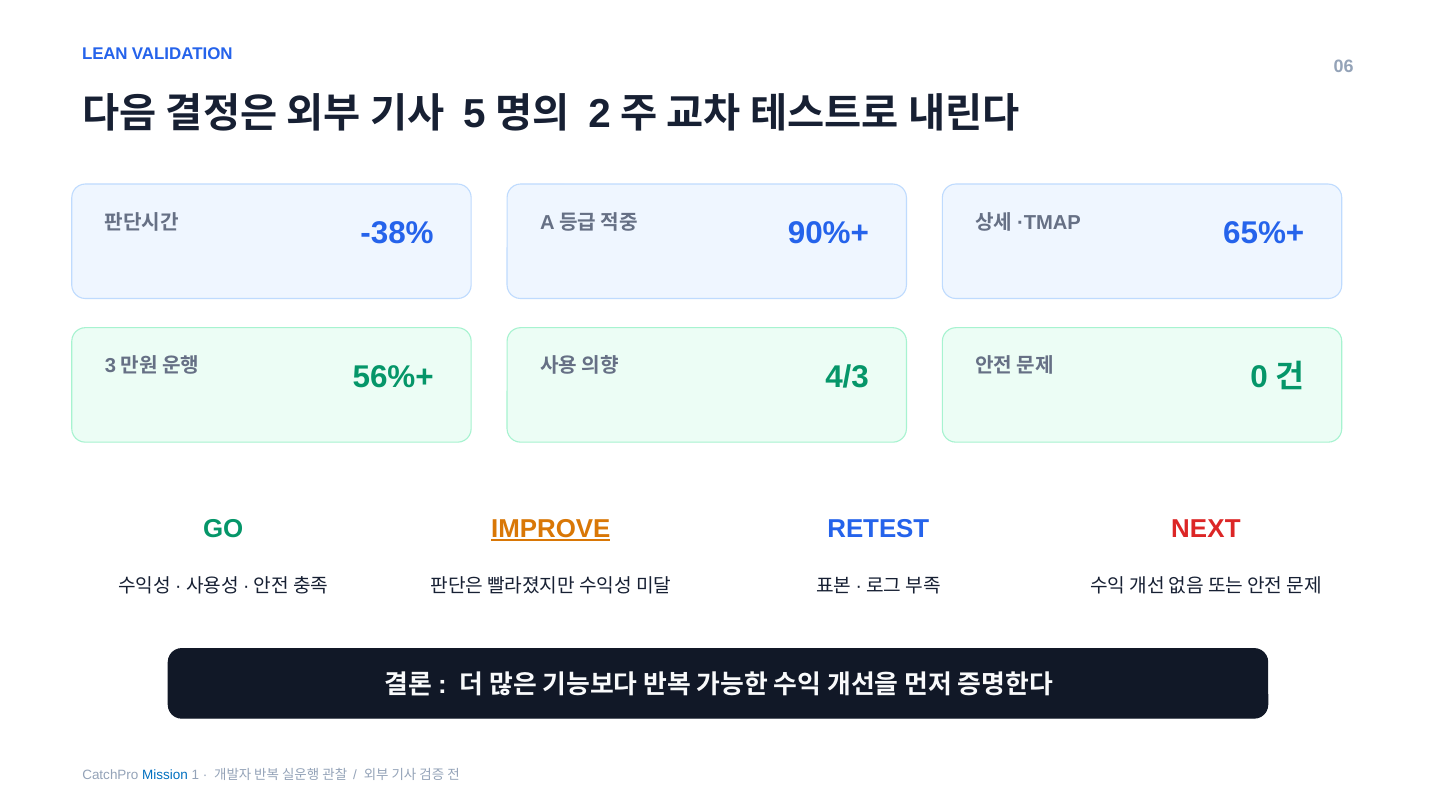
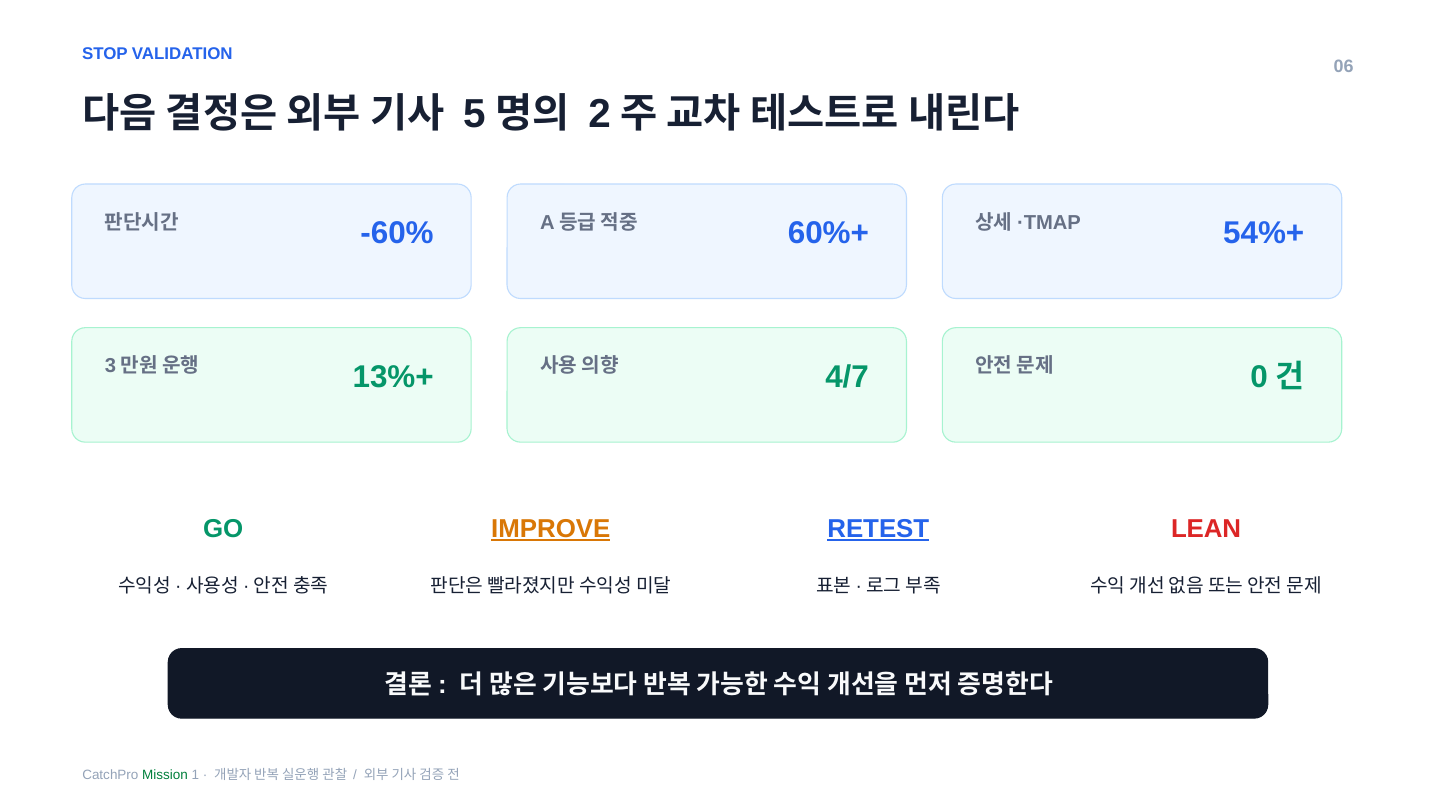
LEAN: LEAN -> STOP
-38%: -38% -> -60%
90%+: 90%+ -> 60%+
65%+: 65%+ -> 54%+
56%+: 56%+ -> 13%+
4/3: 4/3 -> 4/7
RETEST underline: none -> present
NEXT: NEXT -> LEAN
Mission colour: blue -> green
